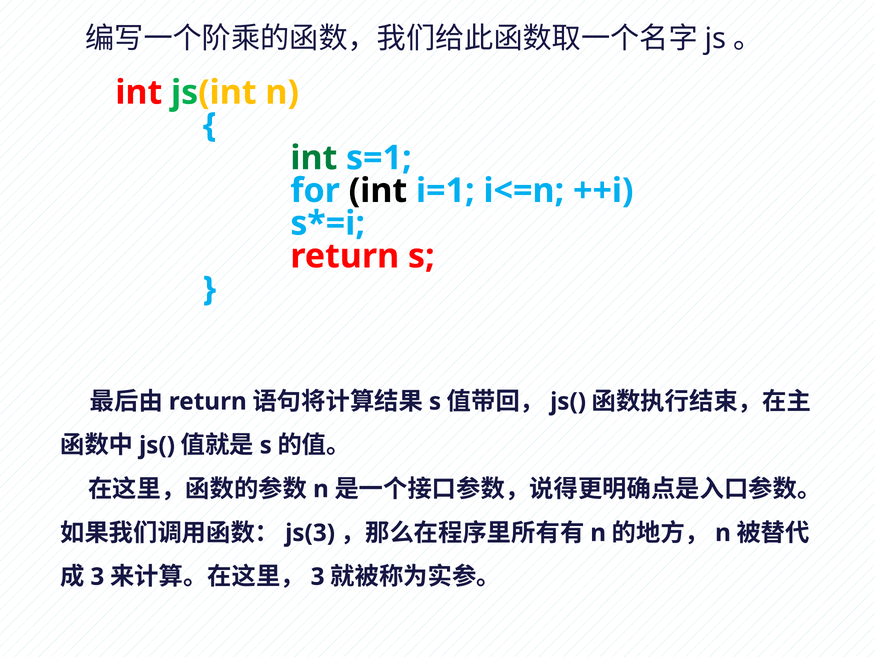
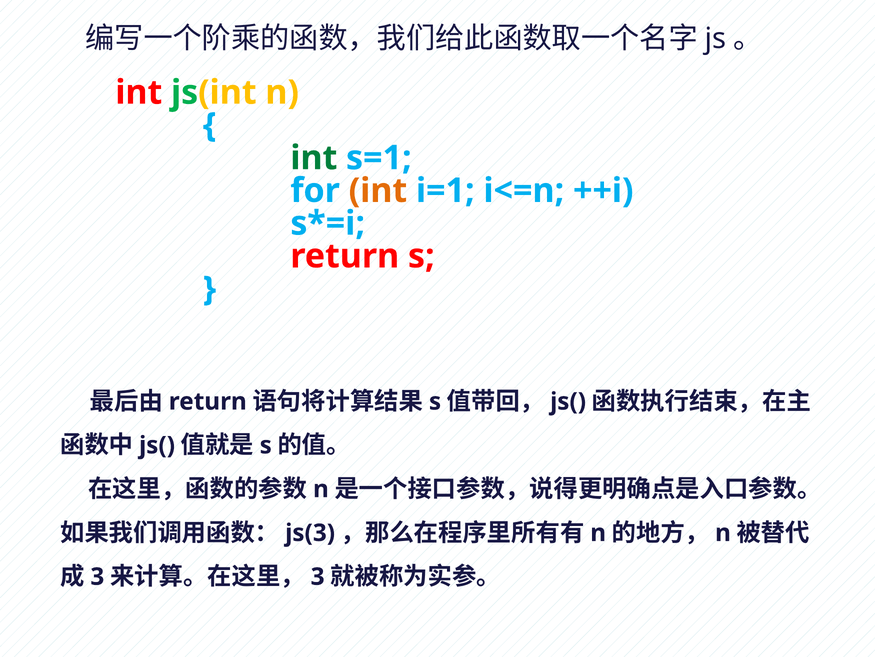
int at (378, 190) colour: black -> orange
